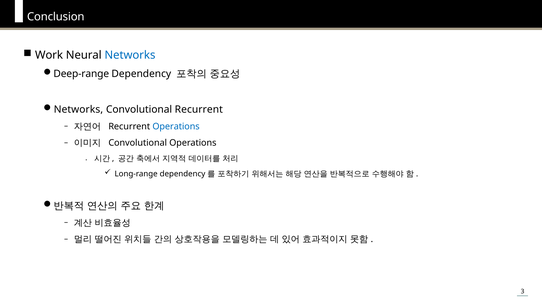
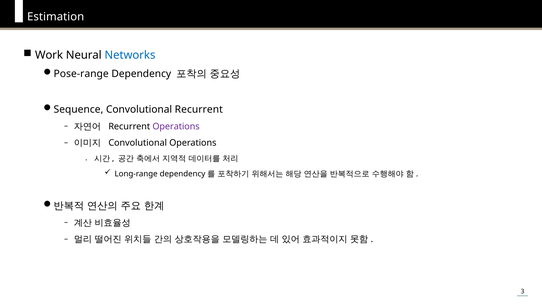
Conclusion: Conclusion -> Estimation
Deep-range: Deep-range -> Pose-range
Networks at (78, 109): Networks -> Sequence
Operations at (176, 126) colour: blue -> purple
